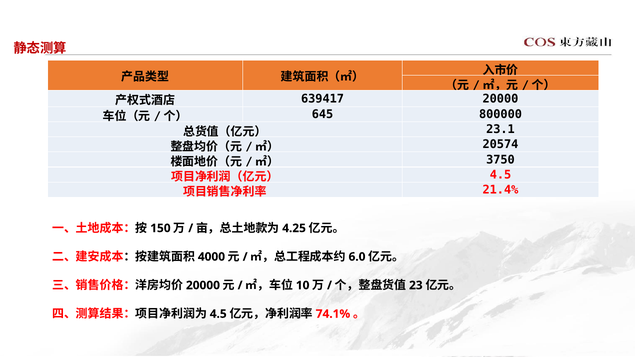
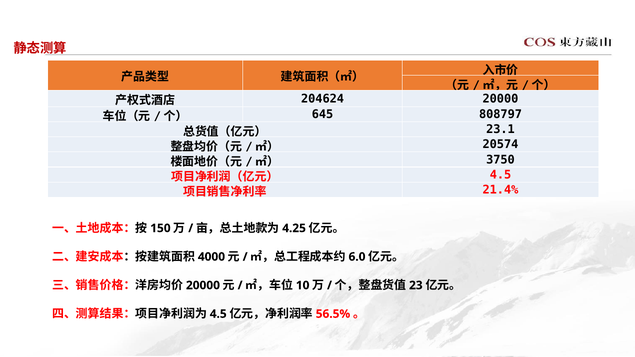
639417: 639417 -> 204624
800000: 800000 -> 808797
74.1%: 74.1% -> 56.5%
